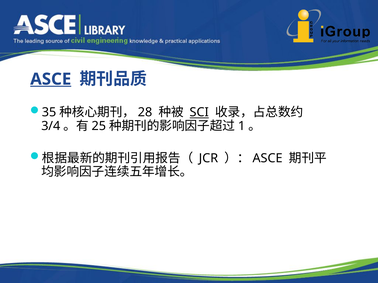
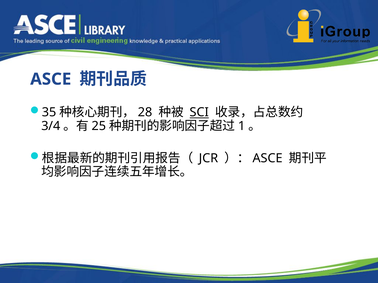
ASCE at (51, 79) underline: present -> none
